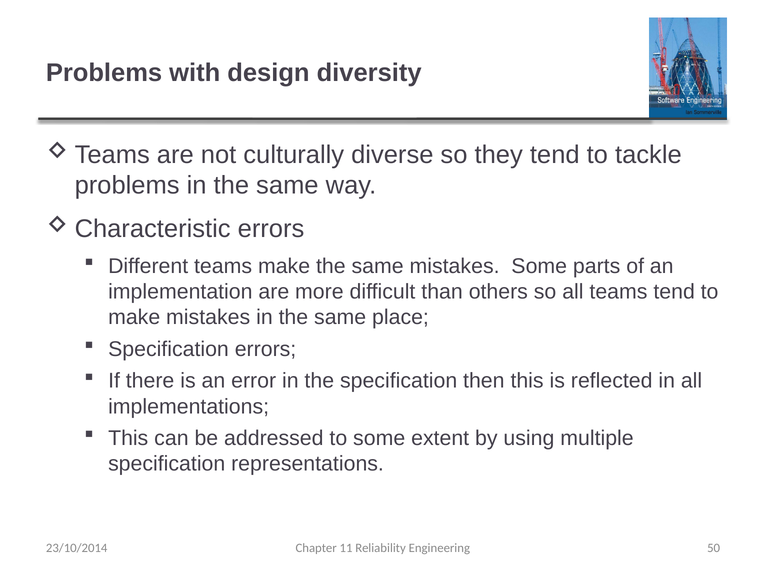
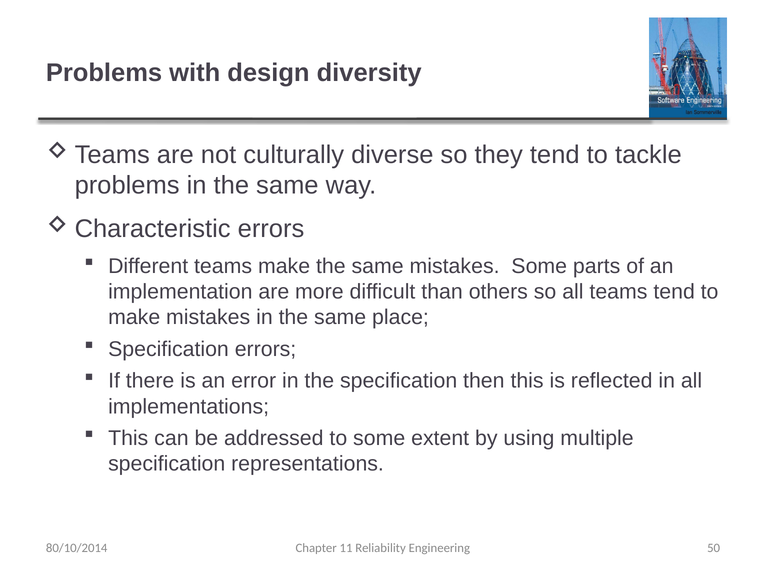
23/10/2014: 23/10/2014 -> 80/10/2014
